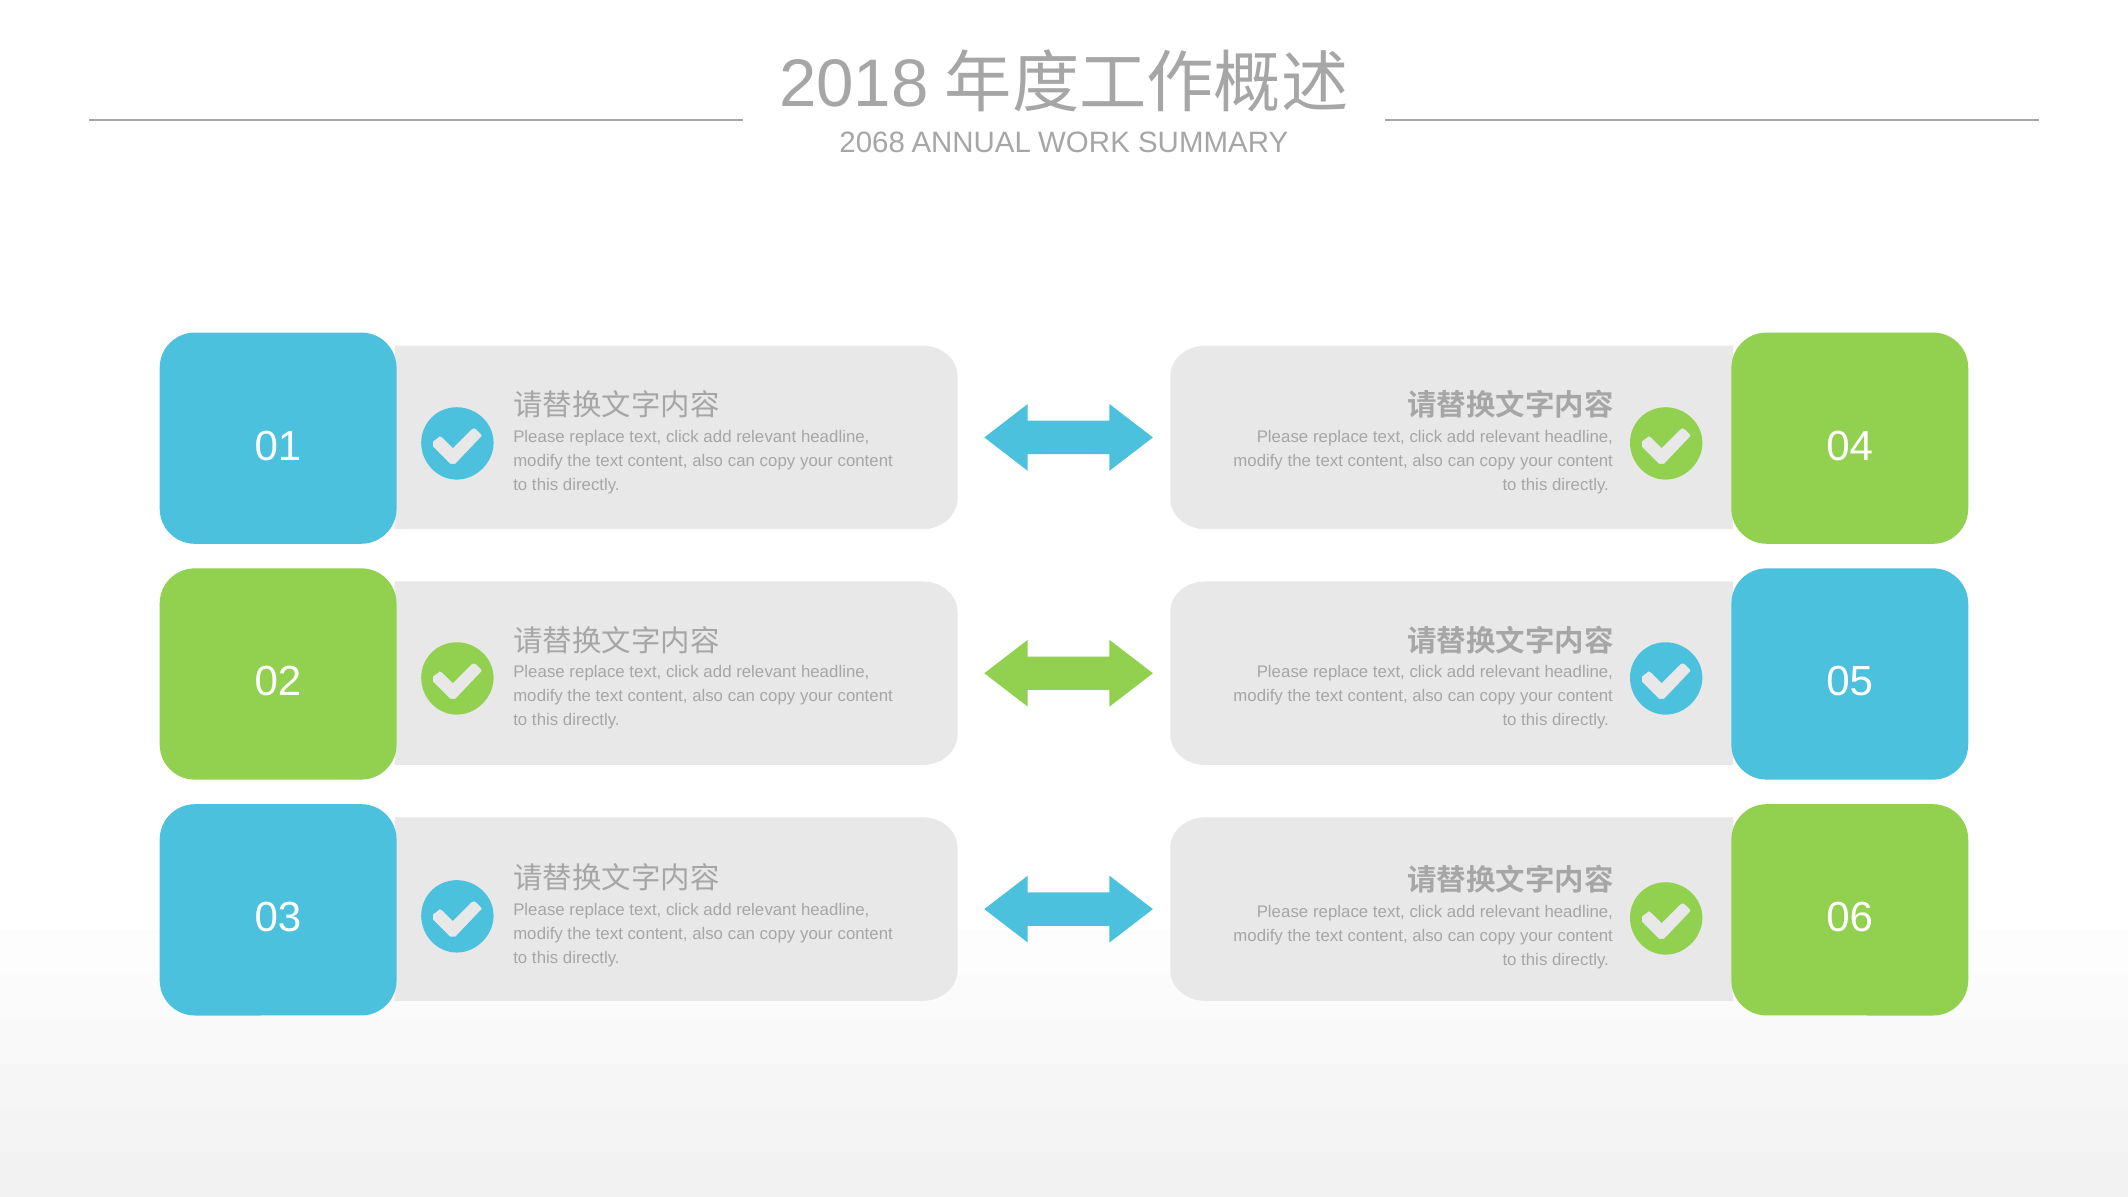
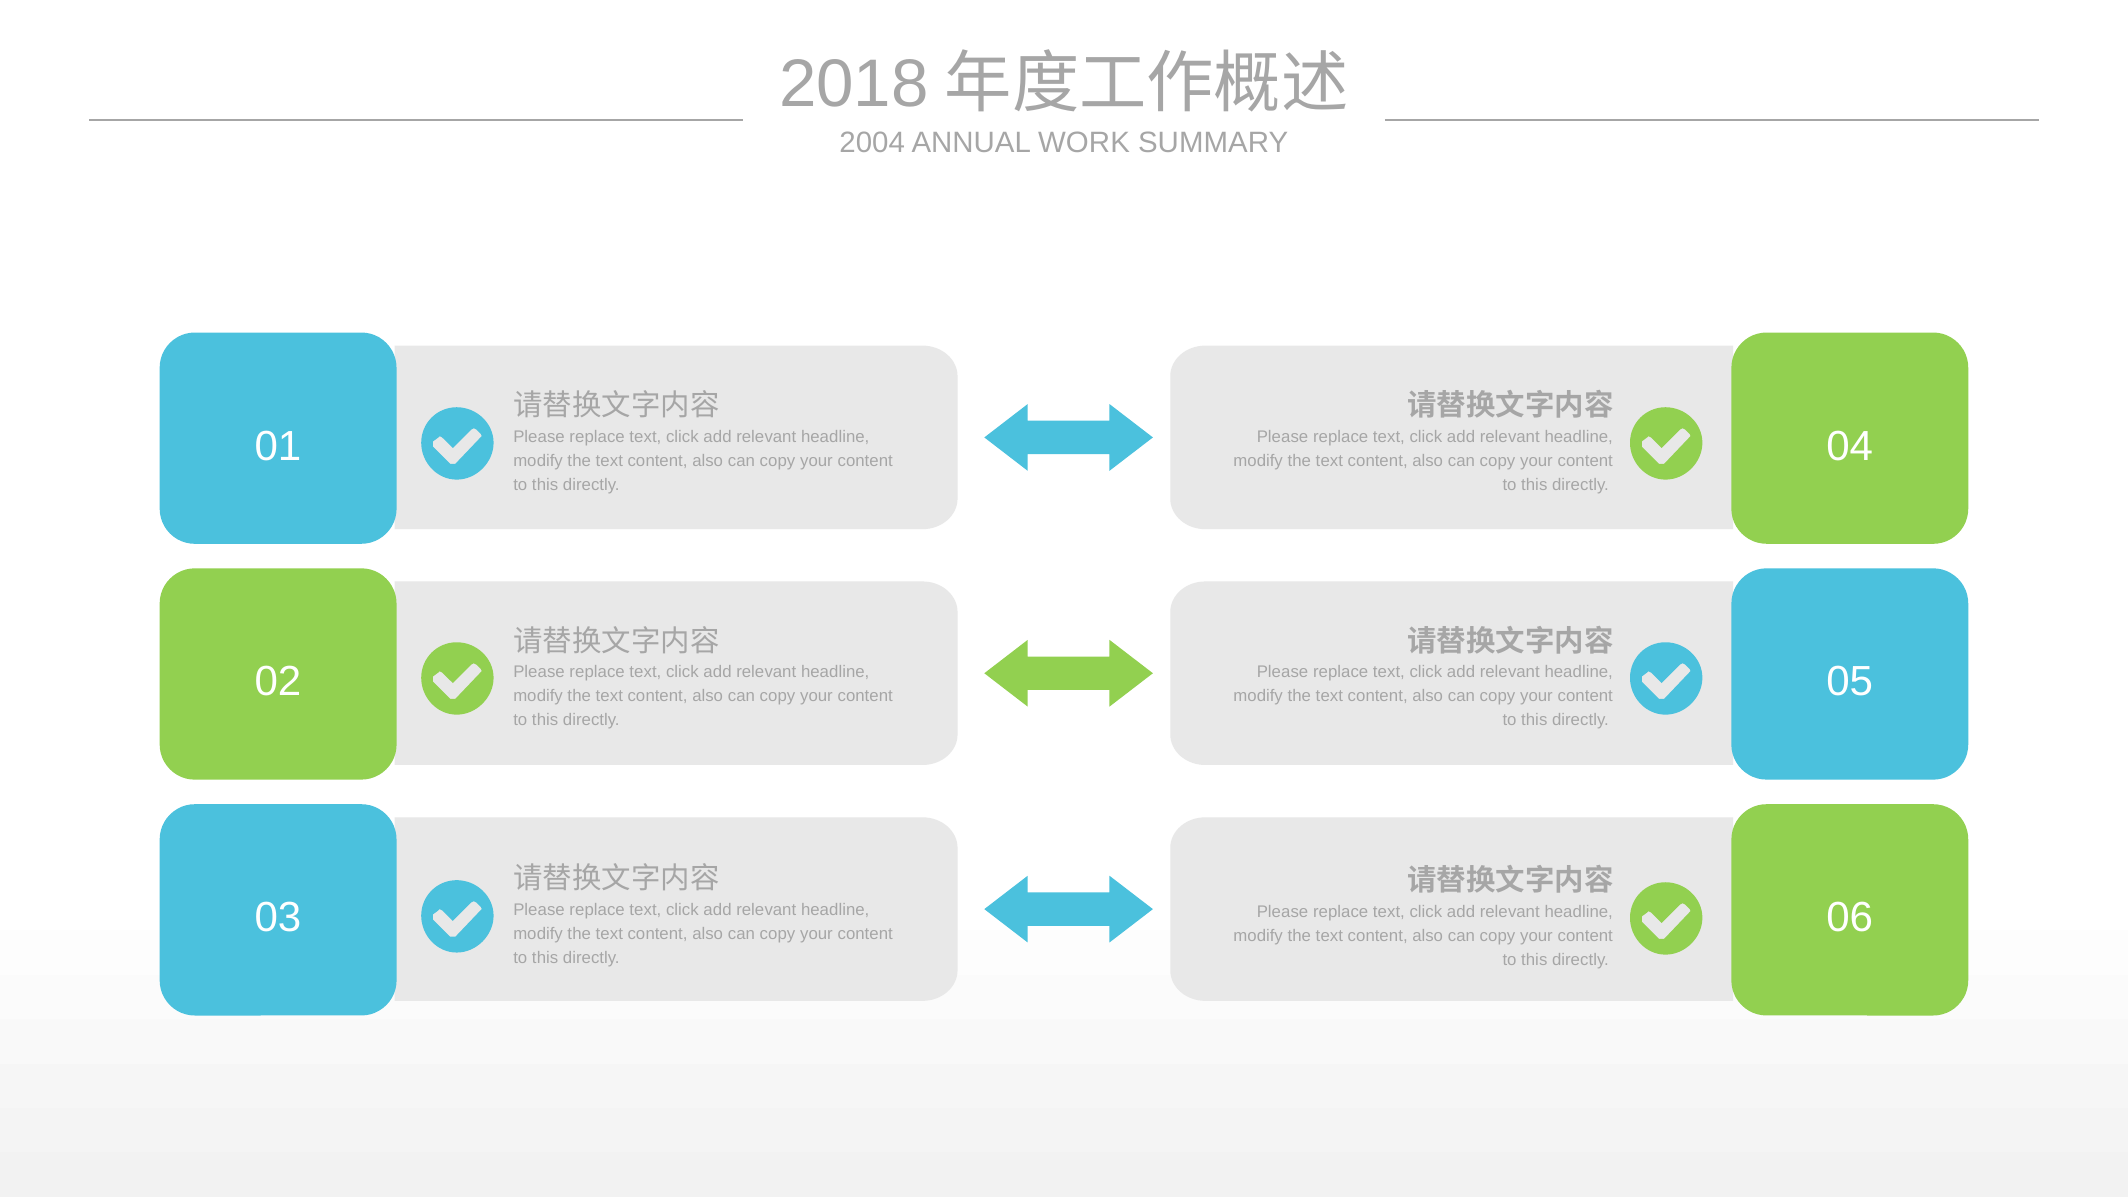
2068: 2068 -> 2004
